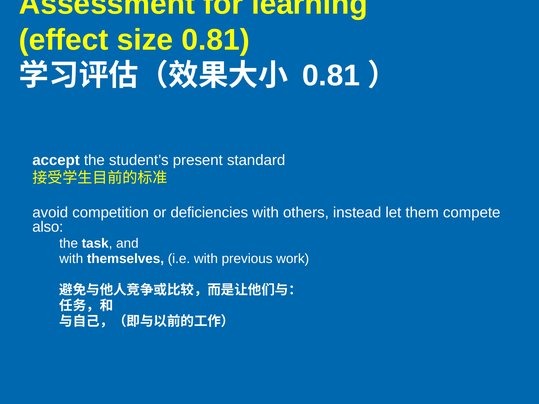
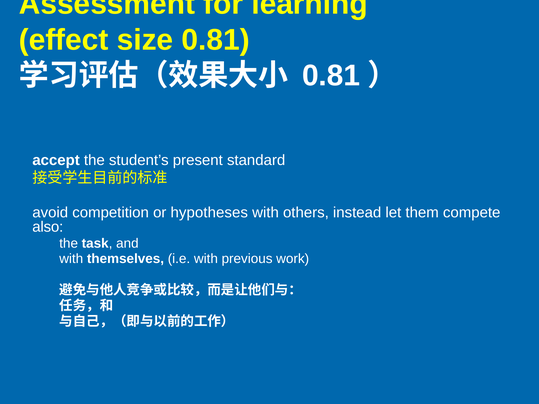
deficiencies: deficiencies -> hypotheses
